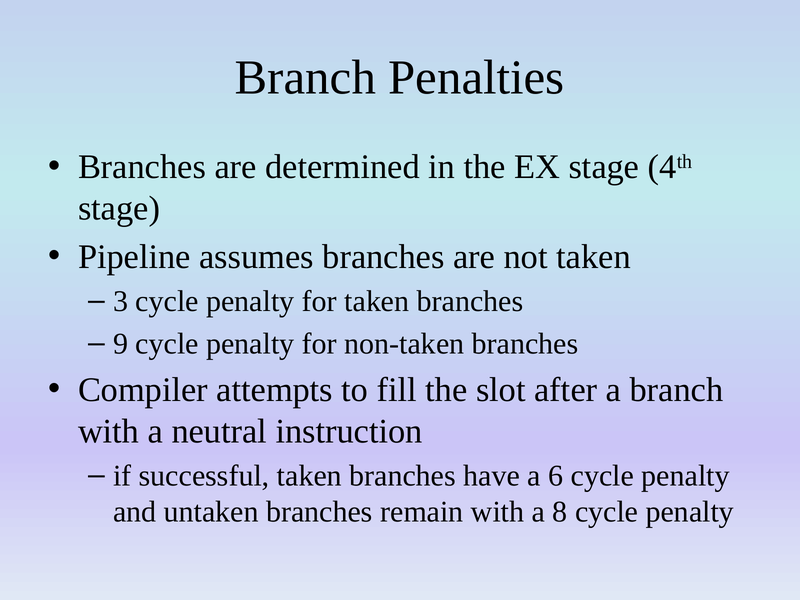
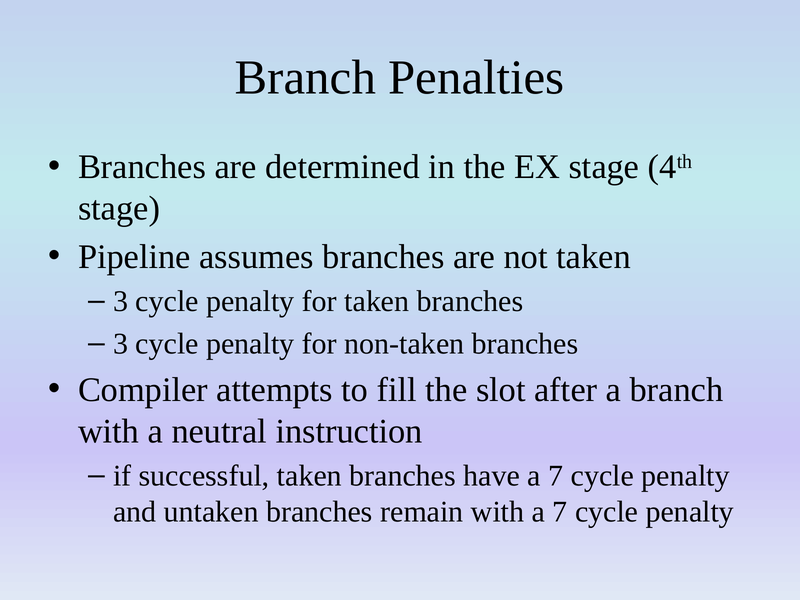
9 at (121, 344): 9 -> 3
have a 6: 6 -> 7
with a 8: 8 -> 7
